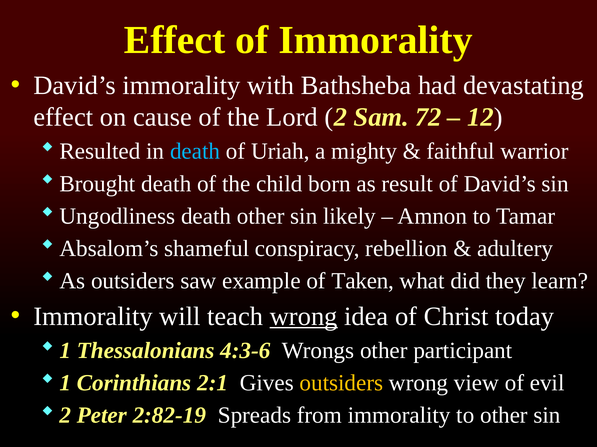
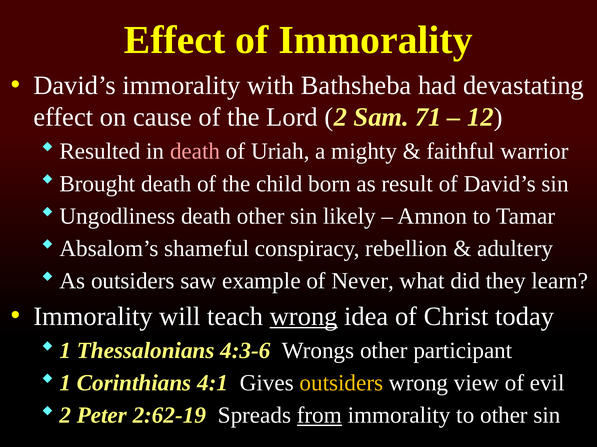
72: 72 -> 71
death at (195, 152) colour: light blue -> pink
Taken: Taken -> Never
2:1: 2:1 -> 4:1
2:82-19: 2:82-19 -> 2:62-19
from underline: none -> present
